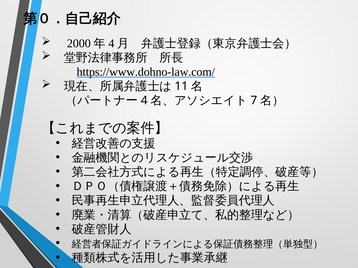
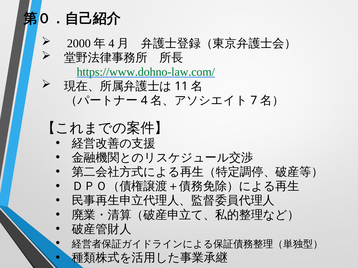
https://www.dohno-law.com/ colour: black -> green
